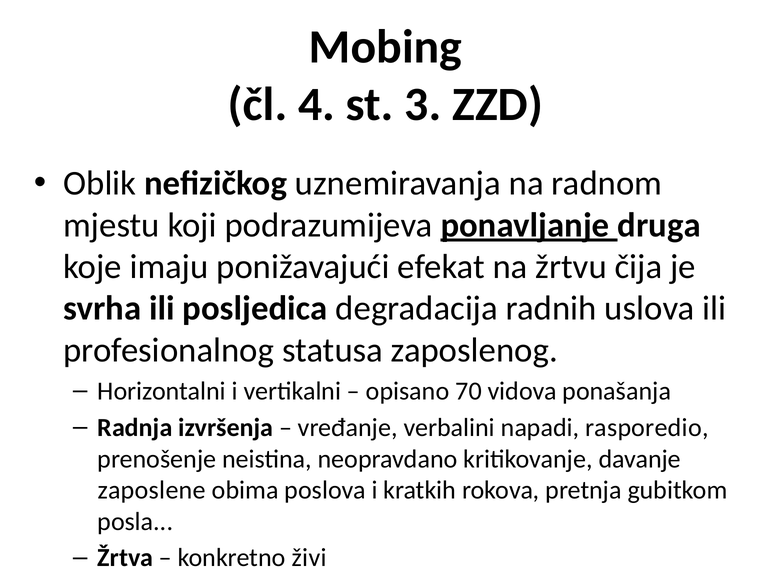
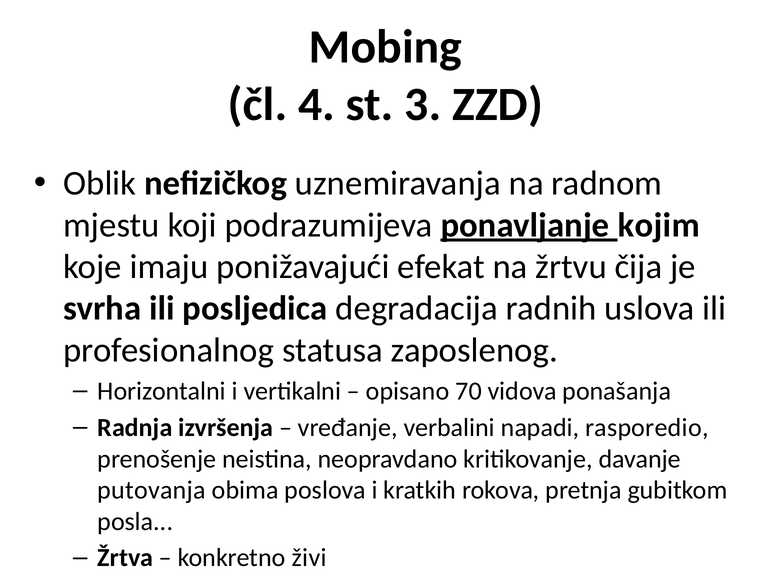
druga: druga -> kojim
zaposlene: zaposlene -> putovanja
